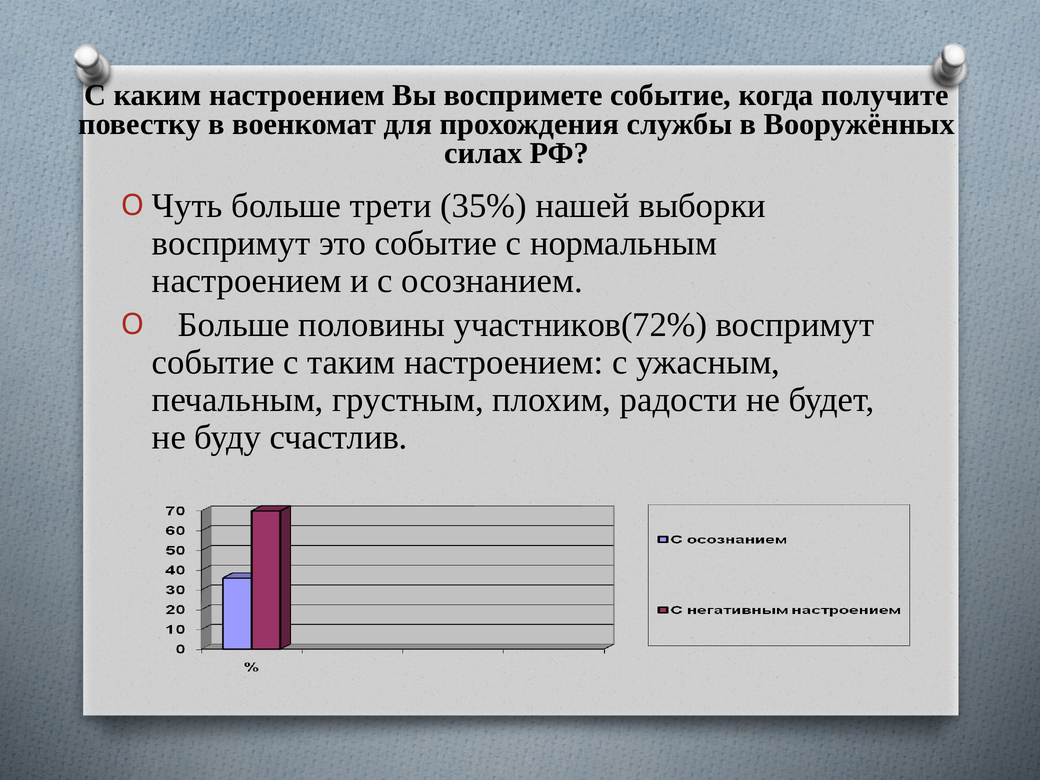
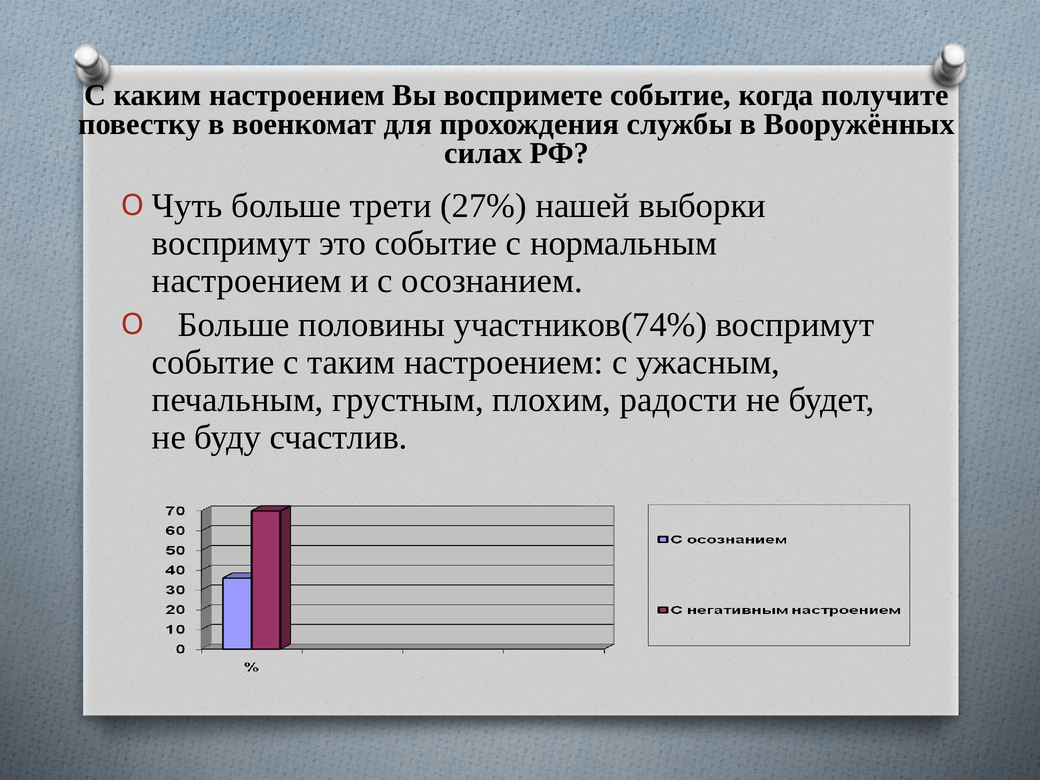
35%: 35% -> 27%
участников(72%: участников(72% -> участников(74%
